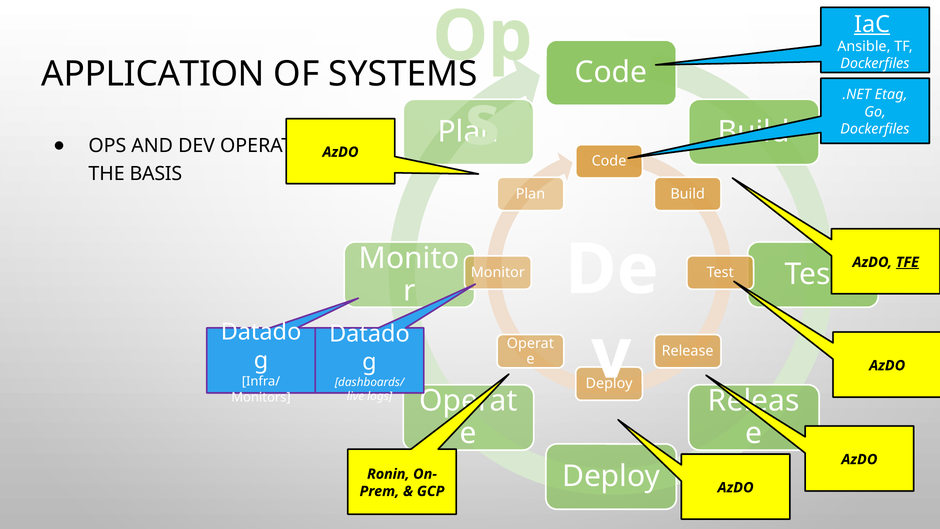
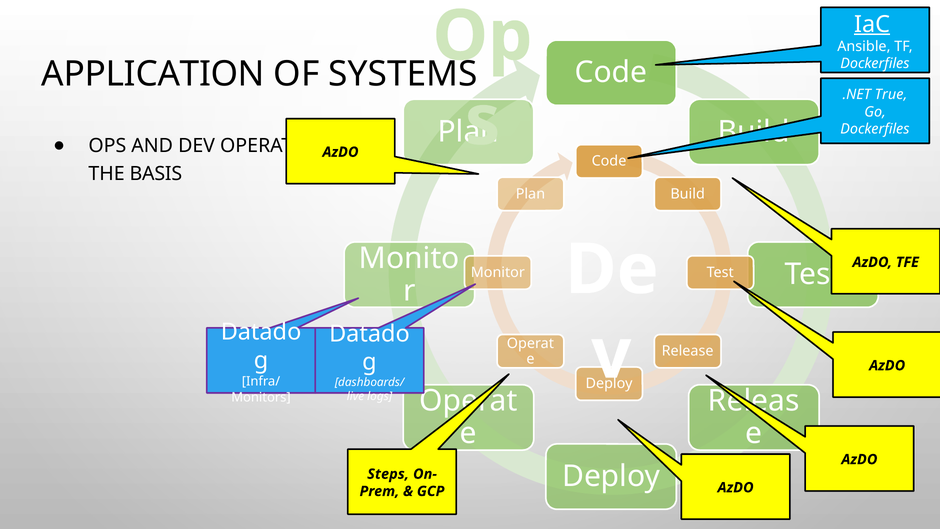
Etag: Etag -> True
TFE underline: present -> none
Ronin: Ronin -> Steps
